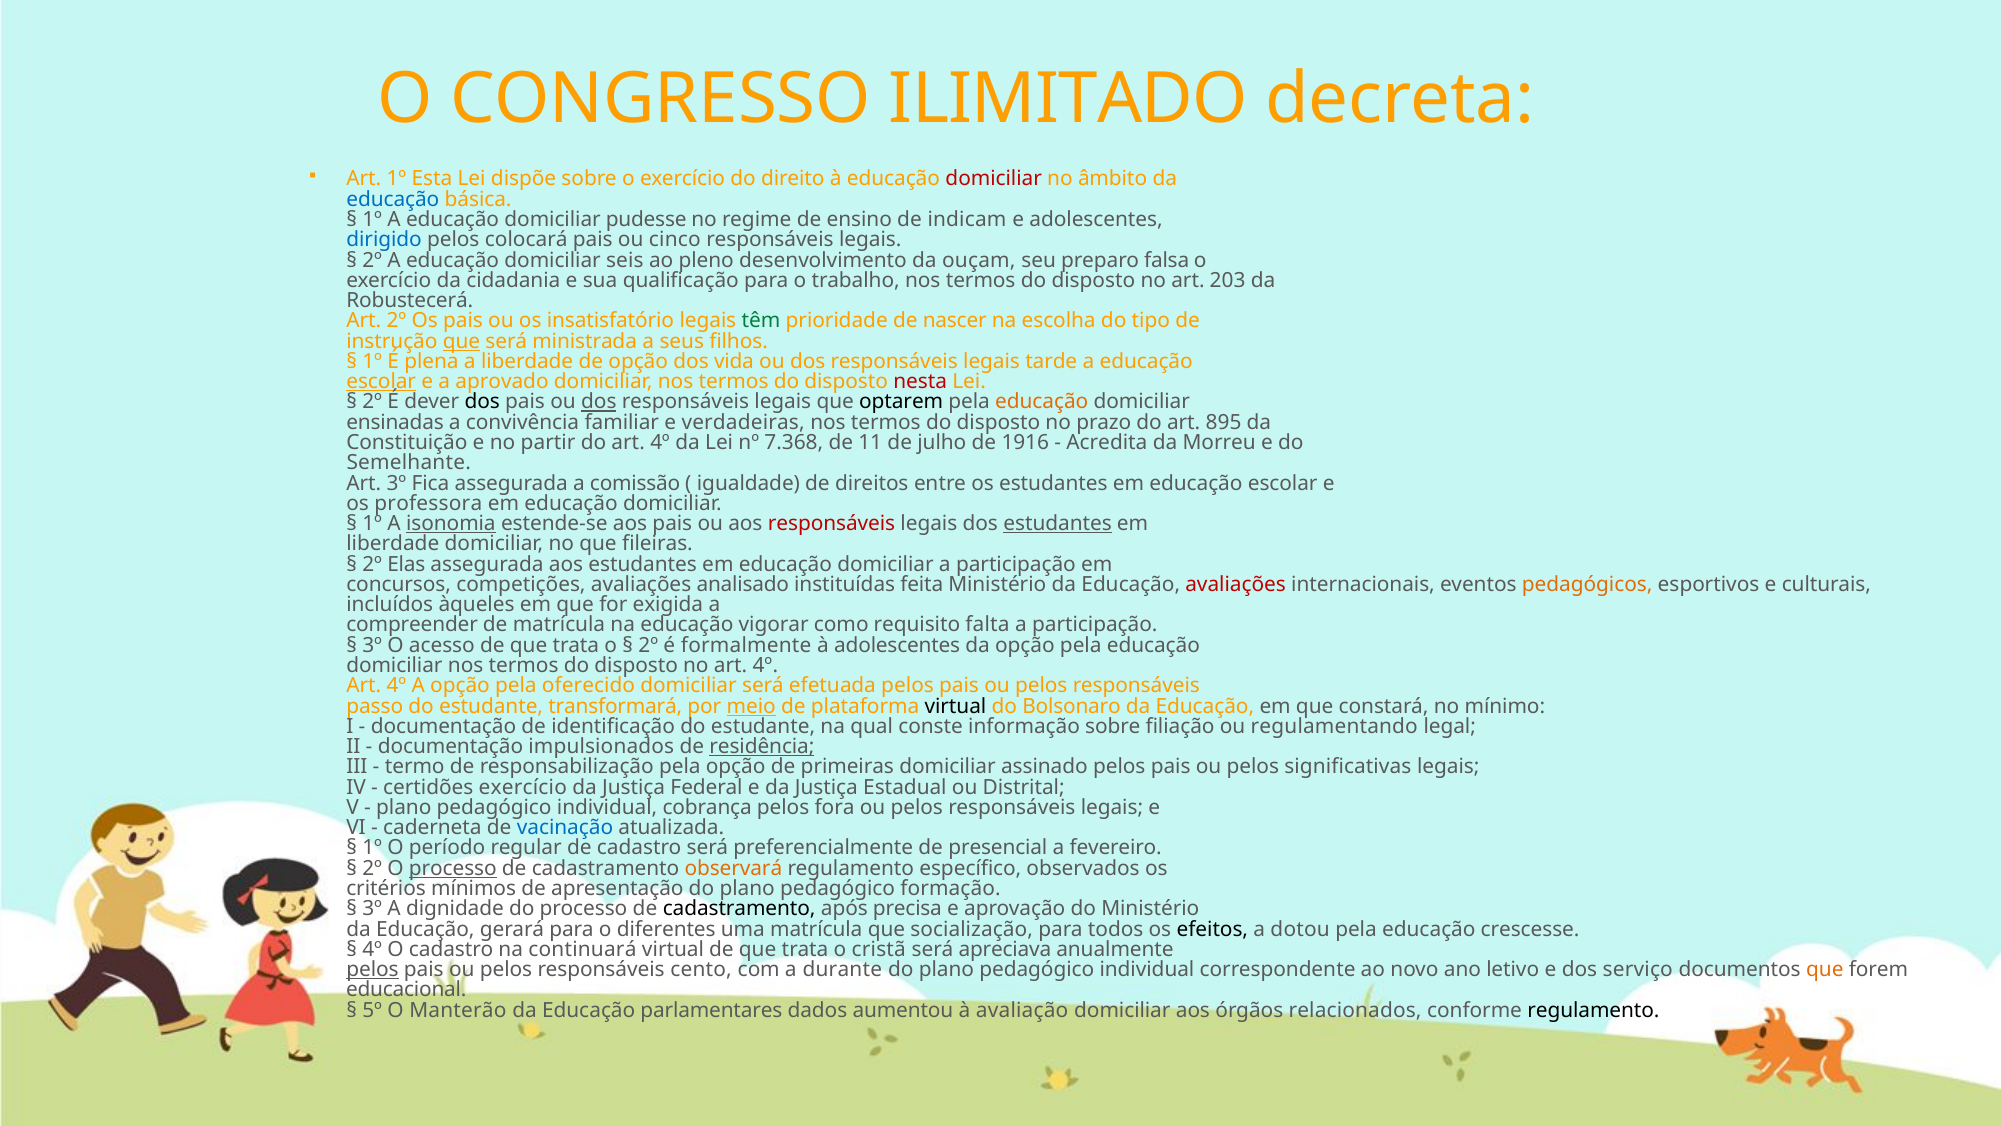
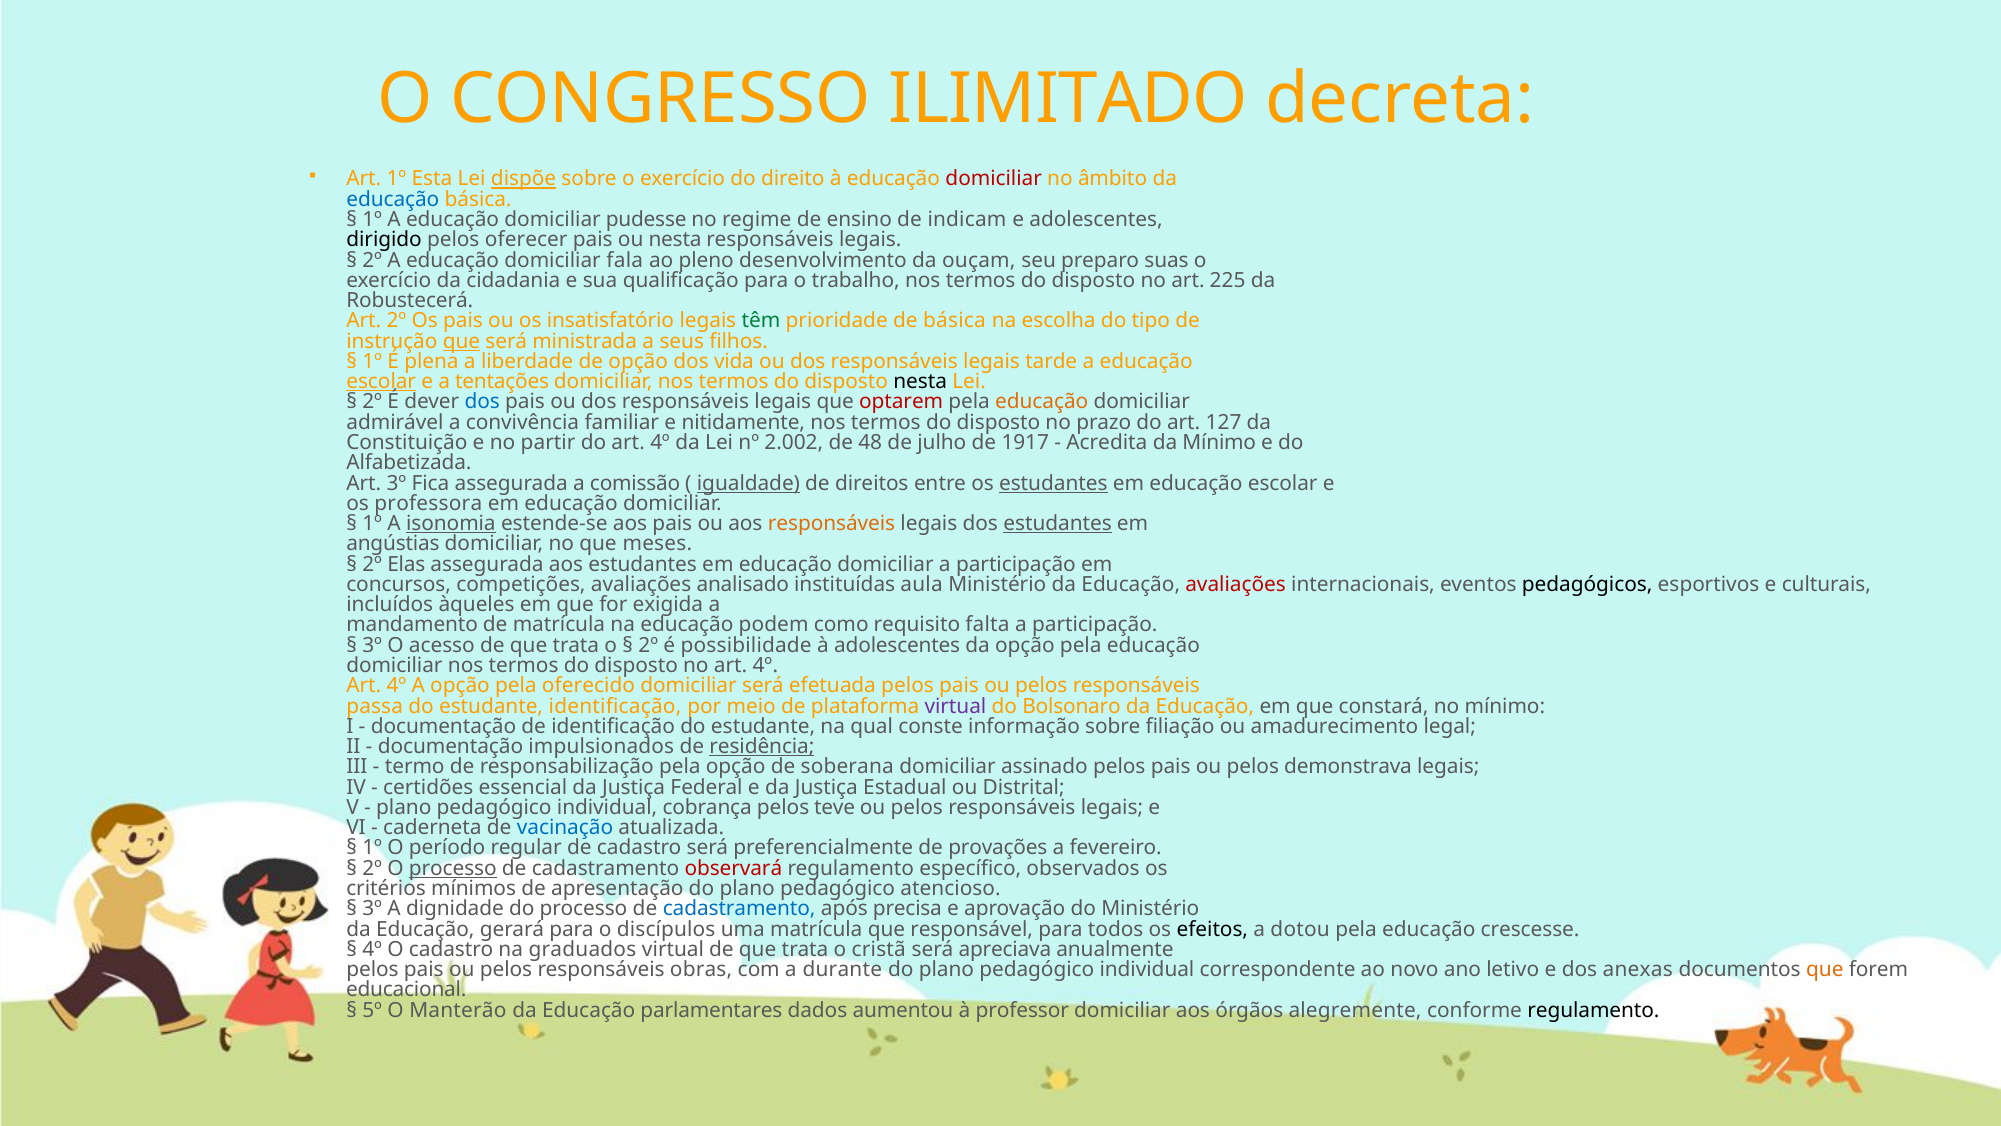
dispõe underline: none -> present
dirigido colour: blue -> black
colocará: colocará -> oferecer
ou cinco: cinco -> nesta
seis: seis -> fala
falsa: falsa -> suas
203: 203 -> 225
de nascer: nascer -> básica
aprovado: aprovado -> tentações
nesta at (920, 382) colour: red -> black
dos at (482, 402) colour: black -> blue
dos at (599, 402) underline: present -> none
optarem colour: black -> red
ensinadas: ensinadas -> admirável
verdadeiras: verdadeiras -> nitidamente
895: 895 -> 127
7.368: 7.368 -> 2.002
11: 11 -> 48
1916: 1916 -> 1917
da Morreu: Morreu -> Mínimo
Semelhante: Semelhante -> Alfabetizada
igualdade underline: none -> present
estudantes at (1053, 483) underline: none -> present
responsáveis at (832, 524) colour: red -> orange
liberdade at (393, 544): liberdade -> angústias
fileiras: fileiras -> meses
feita: feita -> aula
pedagógicos colour: orange -> black
compreender: compreender -> mandamento
vigorar: vigorar -> podem
formalmente: formalmente -> possibilidade
passo: passo -> passa
estudante transformará: transformará -> identificação
meio underline: present -> none
virtual at (955, 706) colour: black -> purple
regulamentando: regulamentando -> amadurecimento
primeiras: primeiras -> soberana
significativas: significativas -> demonstrava
certidões exercício: exercício -> essencial
fora: fora -> teve
presencial: presencial -> provações
observará colour: orange -> red
formação: formação -> atencioso
cadastramento at (739, 909) colour: black -> blue
diferentes: diferentes -> discípulos
socialização: socialização -> responsável
continuará: continuará -> graduados
pelos at (373, 969) underline: present -> none
cento: cento -> obras
serviço: serviço -> anexas
avaliação: avaliação -> professor
relacionados: relacionados -> alegremente
